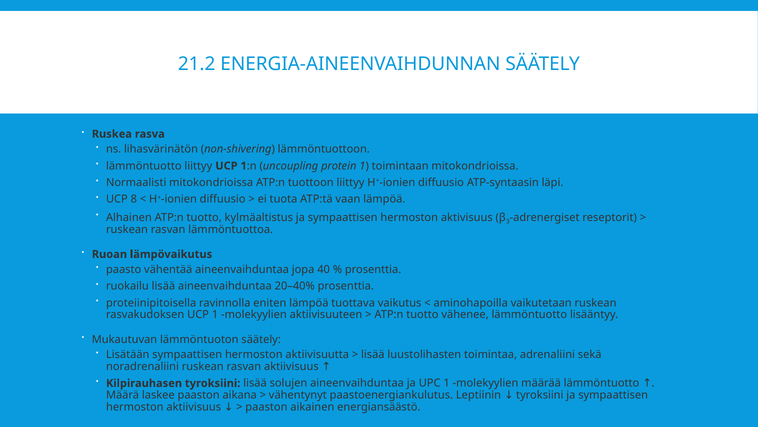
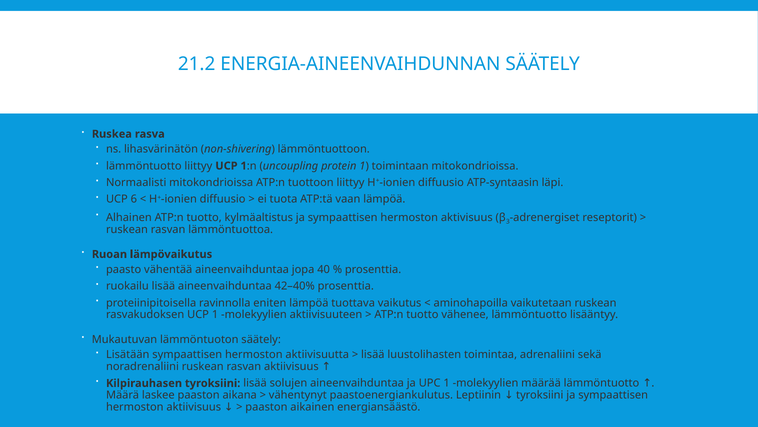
8: 8 -> 6
20–40%: 20–40% -> 42–40%
